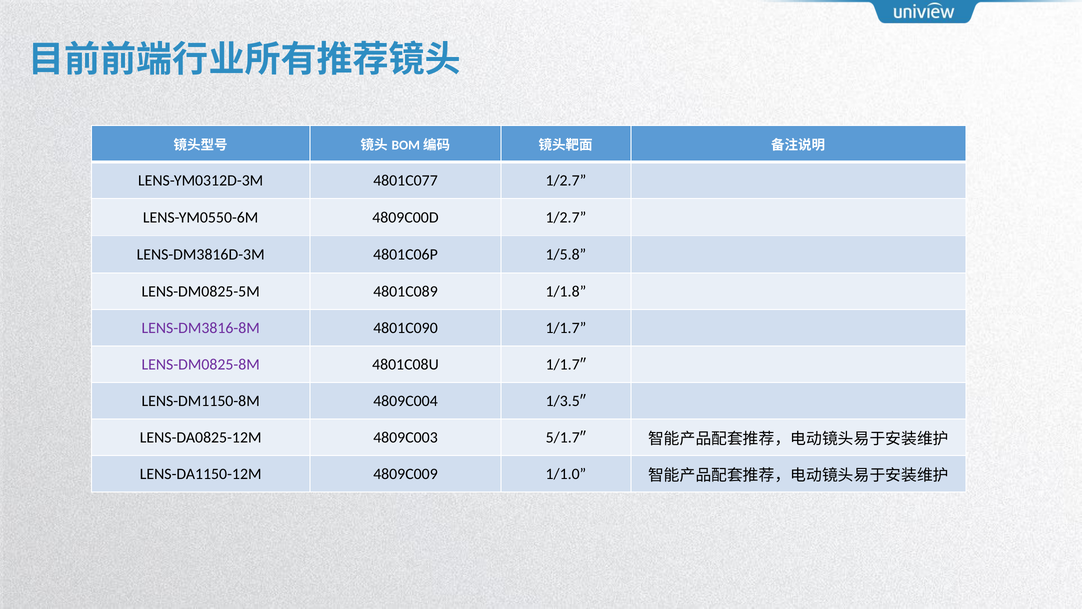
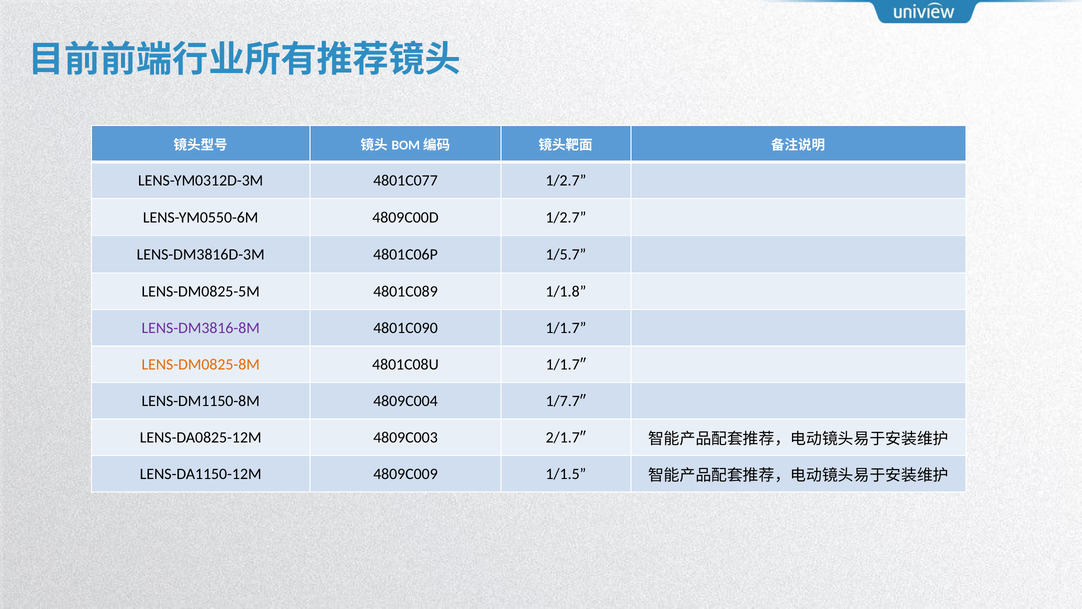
1/5.8: 1/5.8 -> 1/5.7
LENS-DM0825-8M colour: purple -> orange
1/3.5″: 1/3.5″ -> 1/7.7″
5/1.7″: 5/1.7″ -> 2/1.7″
1/1.0: 1/1.0 -> 1/1.5
